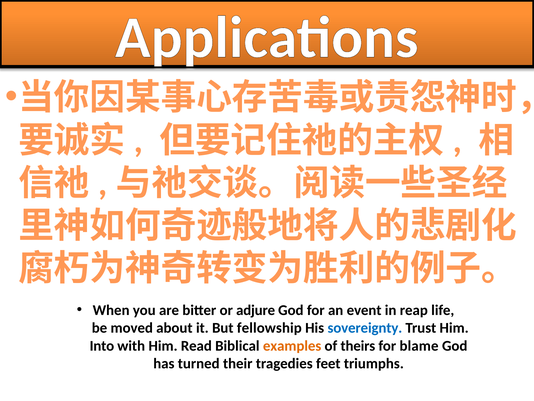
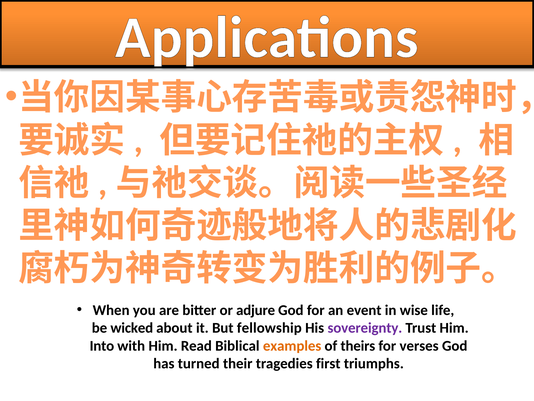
reap: reap -> wise
moved: moved -> wicked
sovereignty colour: blue -> purple
blame: blame -> verses
feet: feet -> first
